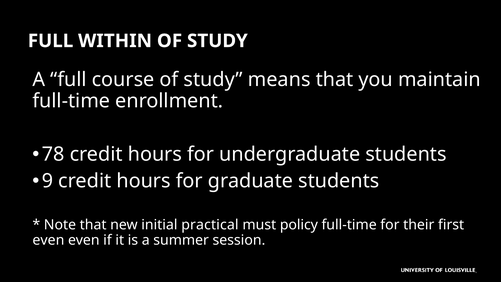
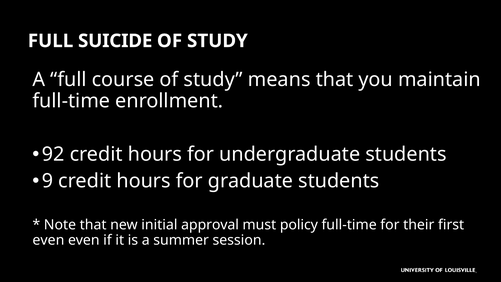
WITHIN: WITHIN -> SUICIDE
78: 78 -> 92
practical: practical -> approval
